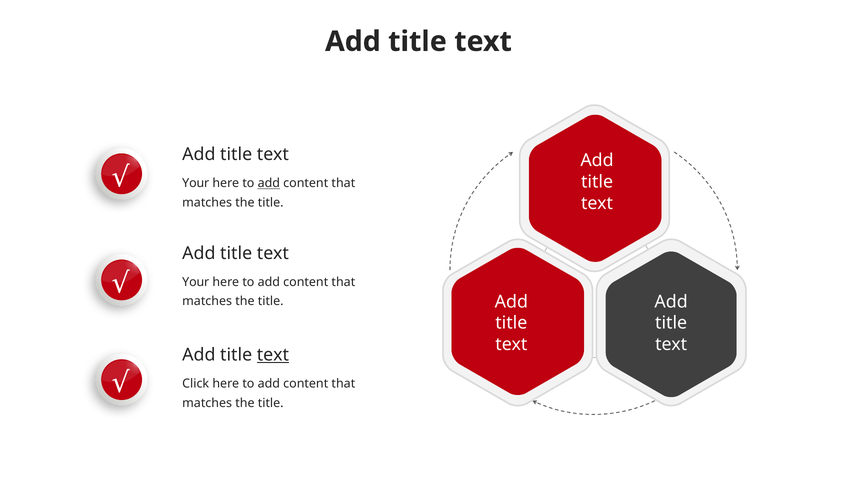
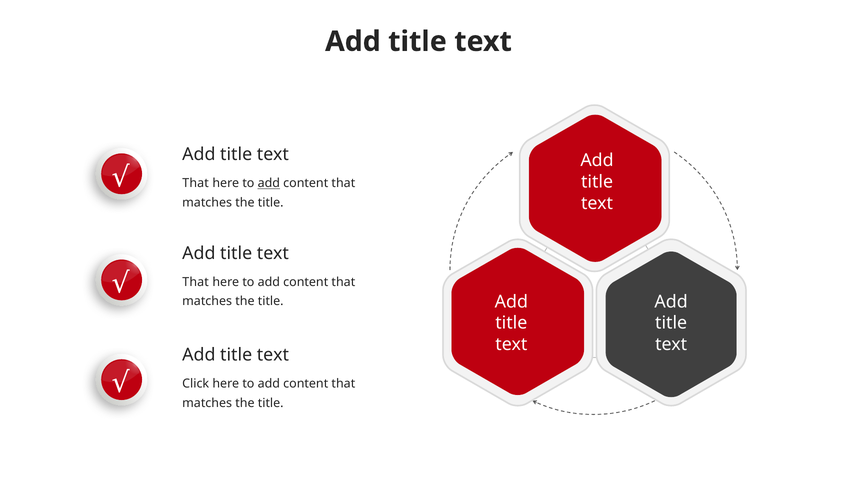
Your at (196, 183): Your -> That
Your at (196, 282): Your -> That
text at (273, 355) underline: present -> none
